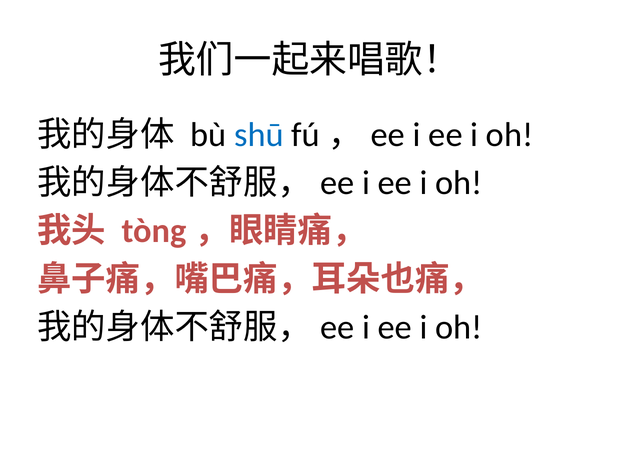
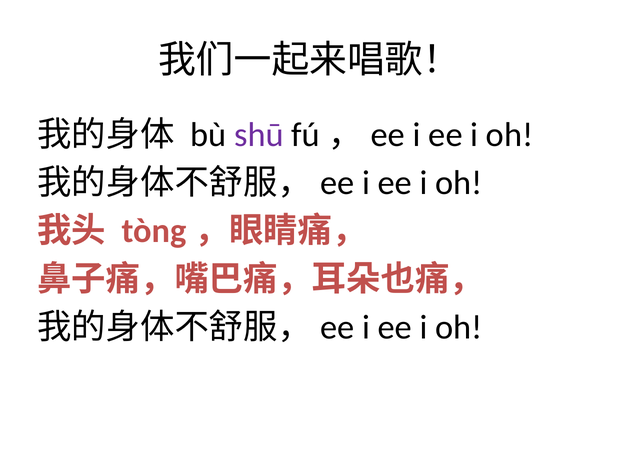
shū colour: blue -> purple
